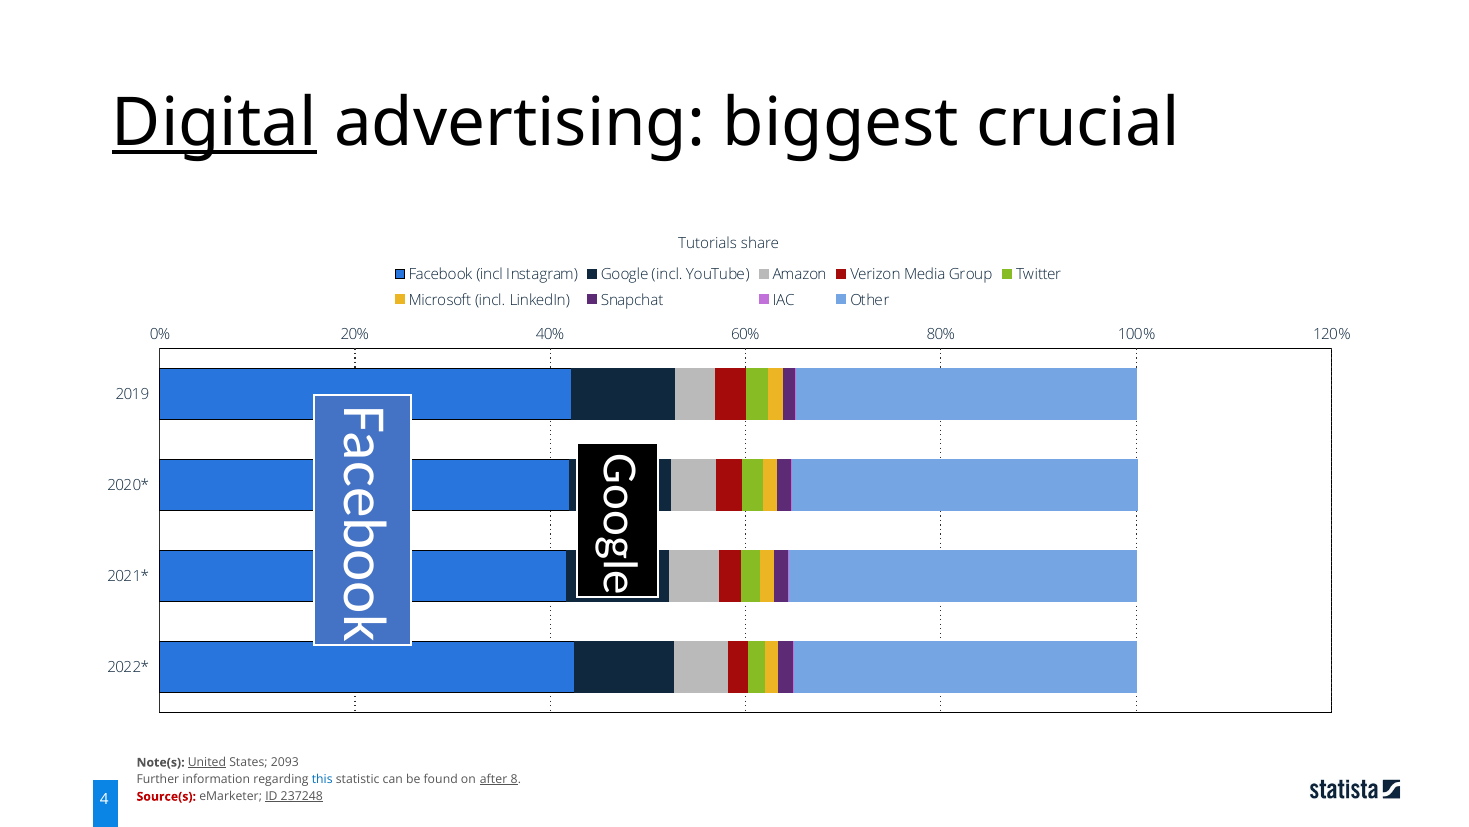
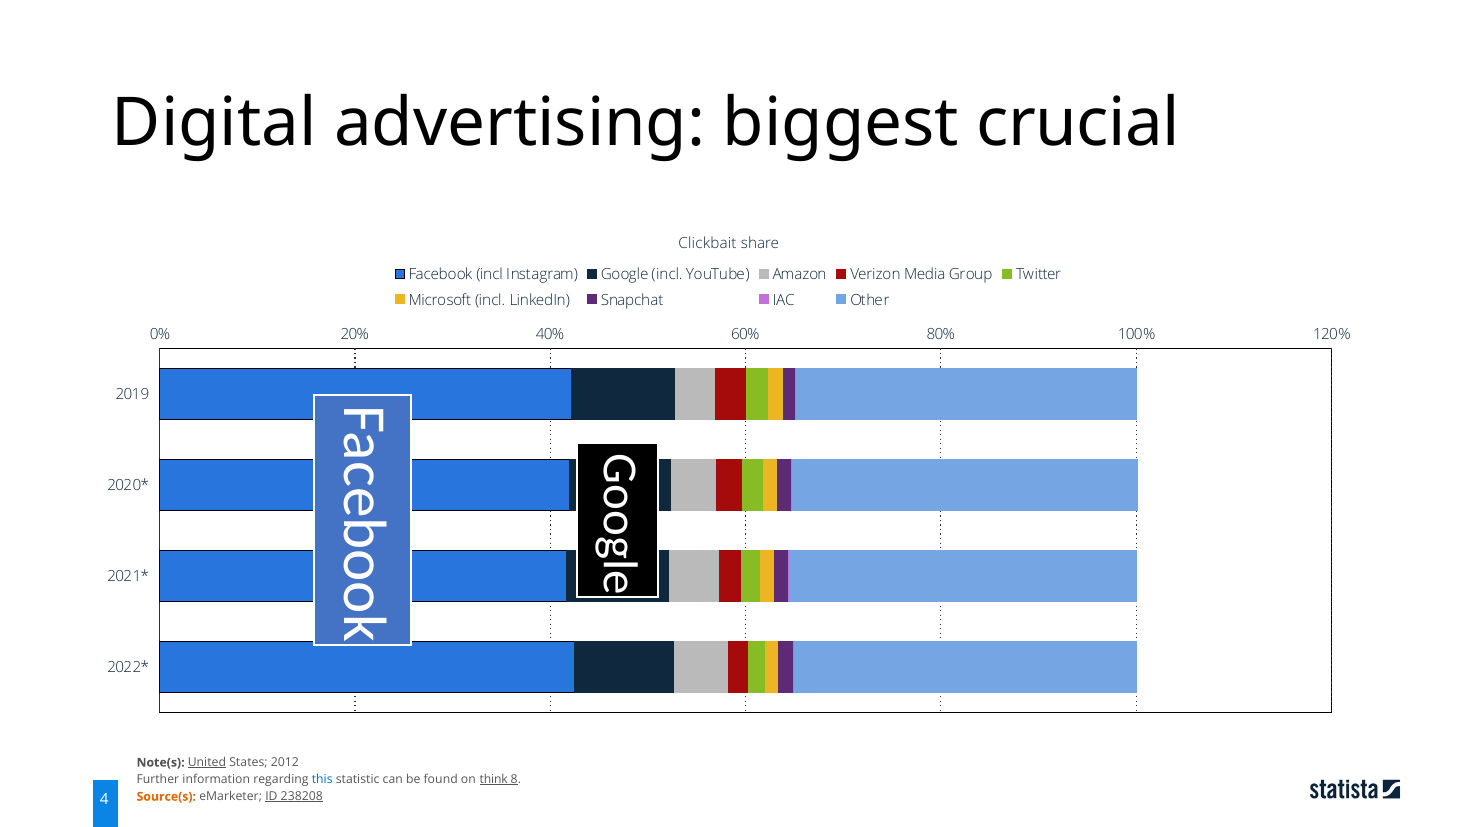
Digital underline: present -> none
Tutorials: Tutorials -> Clickbait
2093: 2093 -> 2012
after: after -> think
Source(s colour: red -> orange
237248: 237248 -> 238208
